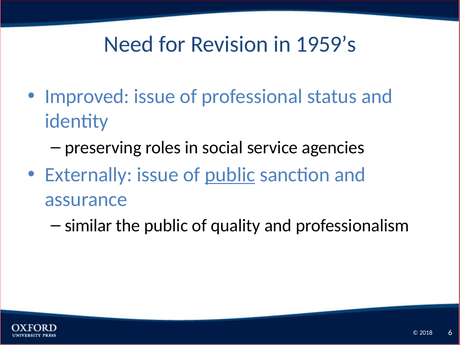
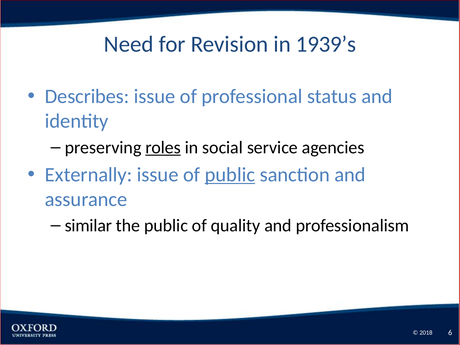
1959’s: 1959’s -> 1939’s
Improved: Improved -> Describes
roles underline: none -> present
